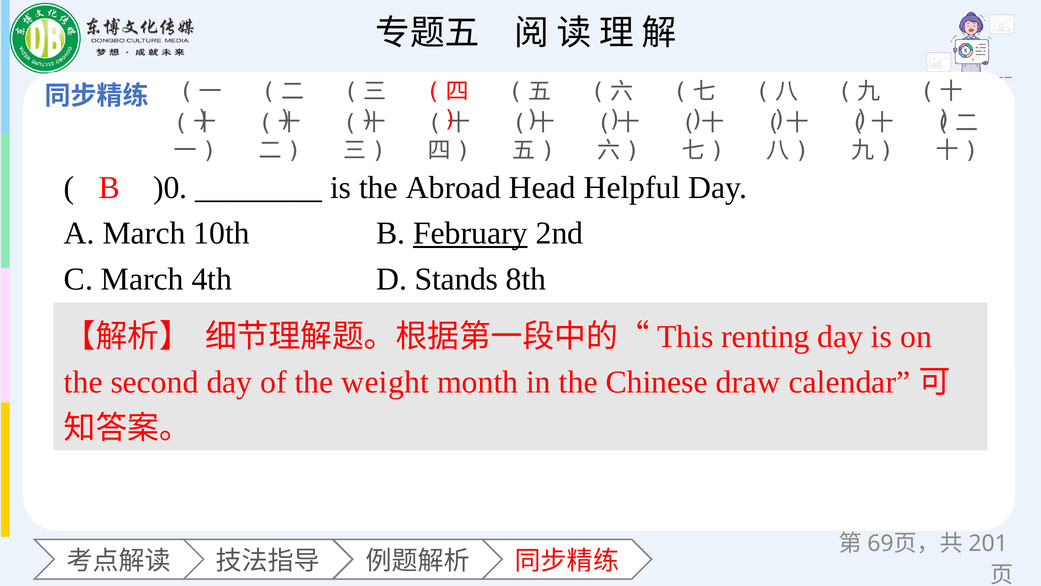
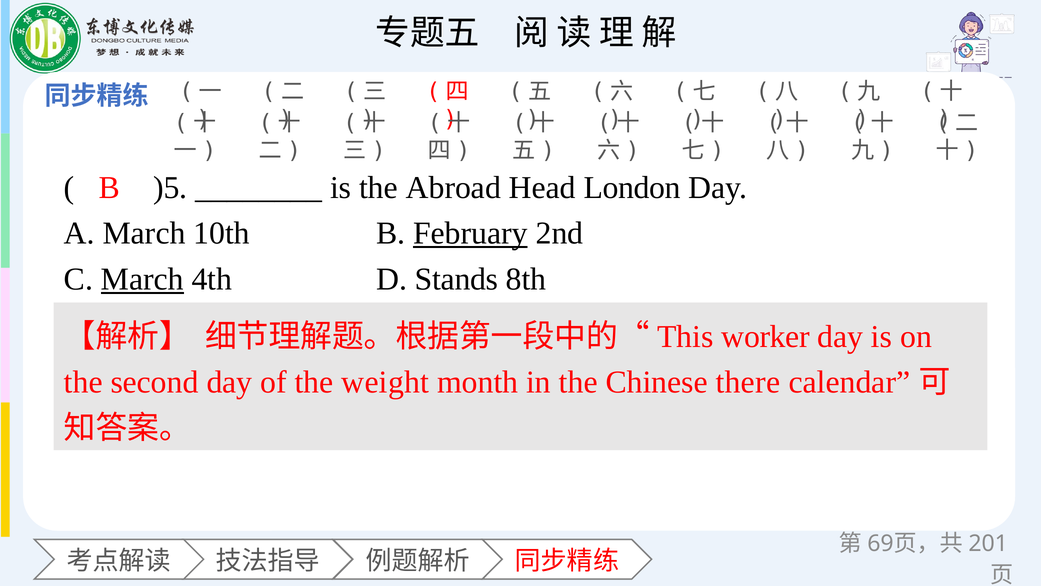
)0: )0 -> )5
Helpful: Helpful -> London
March at (142, 279) underline: none -> present
renting: renting -> worker
draw: draw -> there
